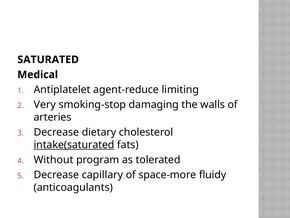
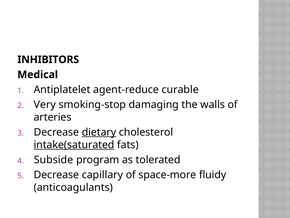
SATURATED: SATURATED -> INHIBITORS
limiting: limiting -> curable
dietary underline: none -> present
Without: Without -> Subside
